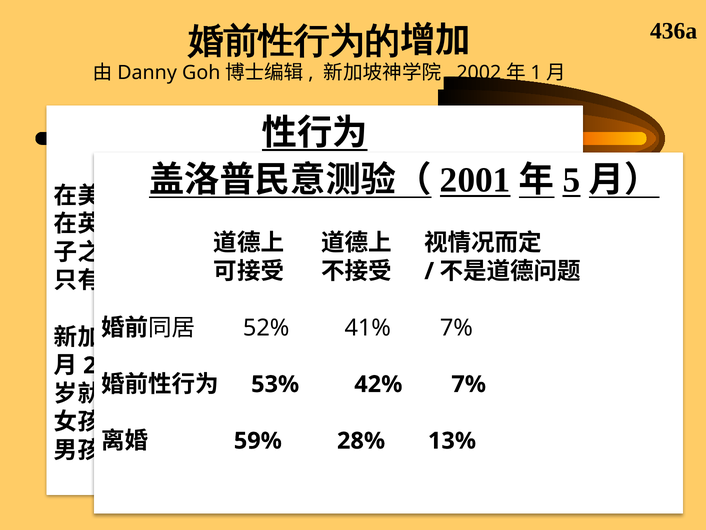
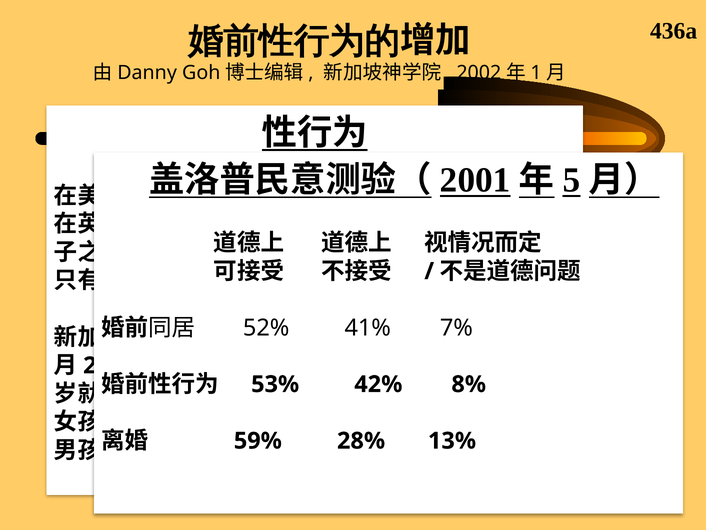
42% 7%: 7% -> 8%
